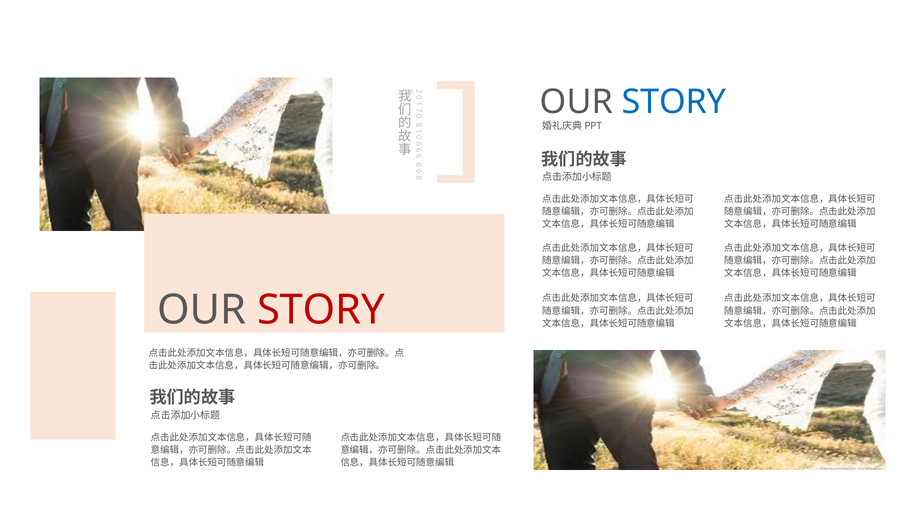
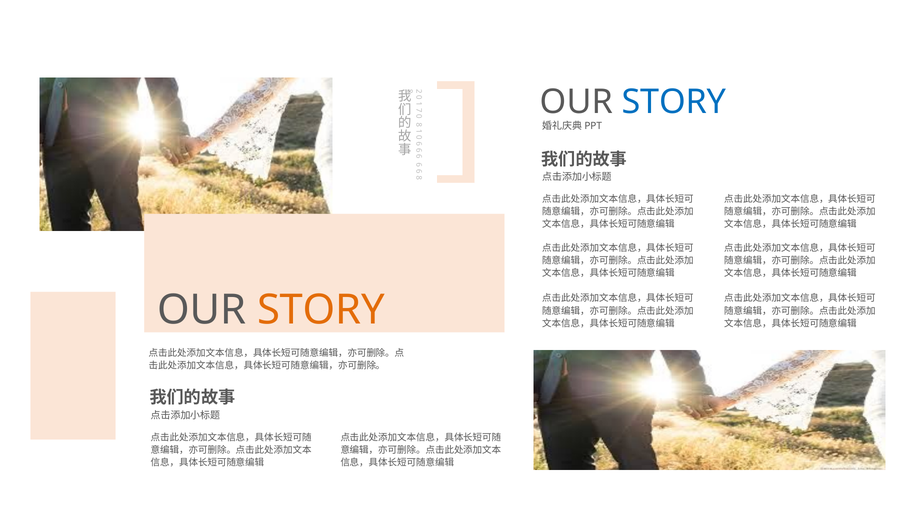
STORY at (321, 310) colour: red -> orange
